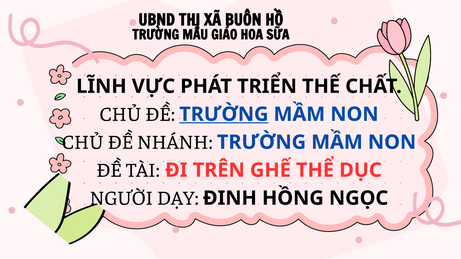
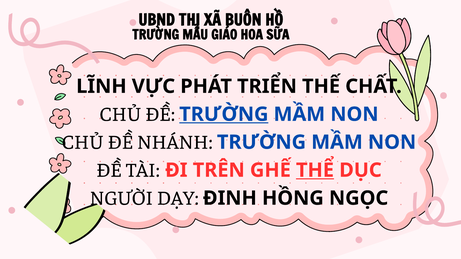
THỂ underline: none -> present
